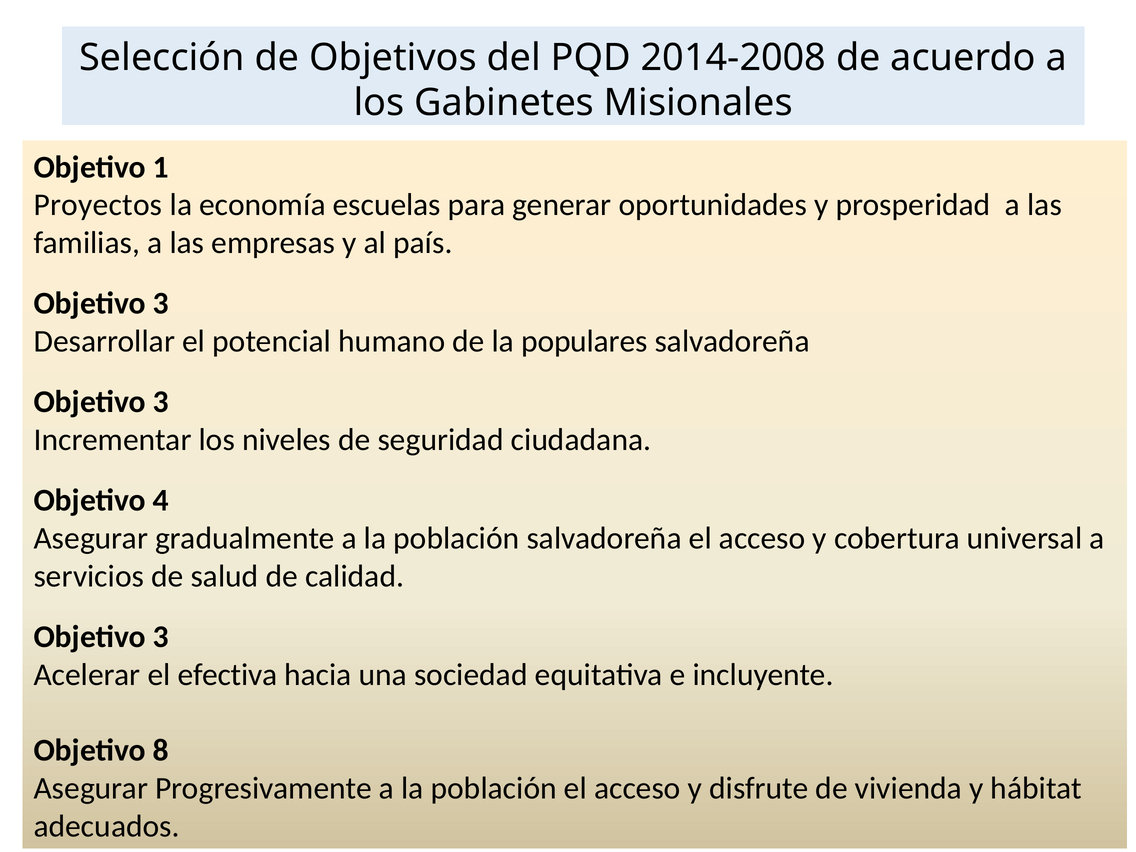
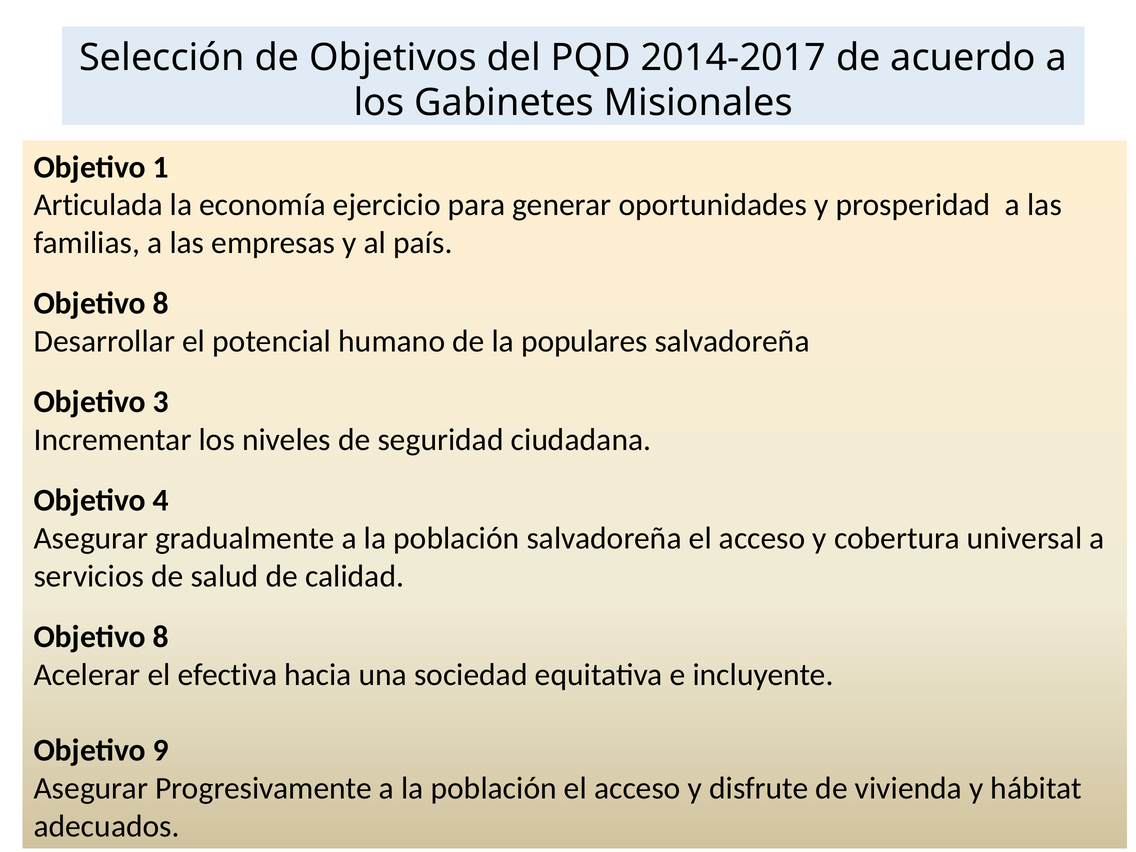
2014-2008: 2014-2008 -> 2014-2017
Proyectos: Proyectos -> Articulada
escuelas: escuelas -> ejercicio
3 at (161, 304): 3 -> 8
3 at (161, 637): 3 -> 8
8: 8 -> 9
